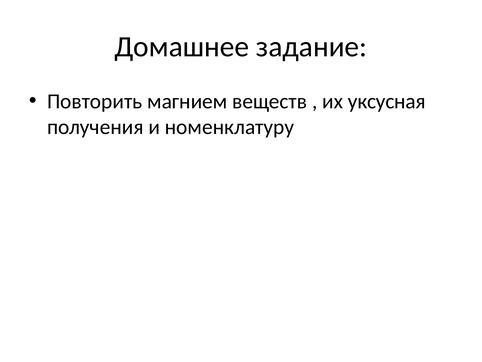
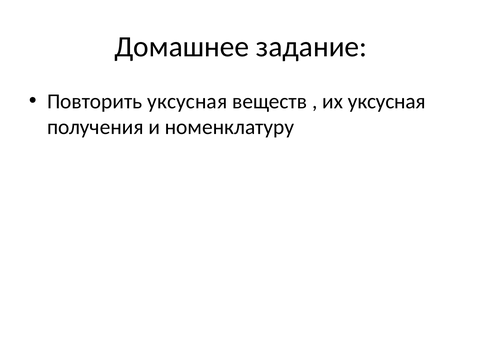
Повторить магнием: магнием -> уксусная
